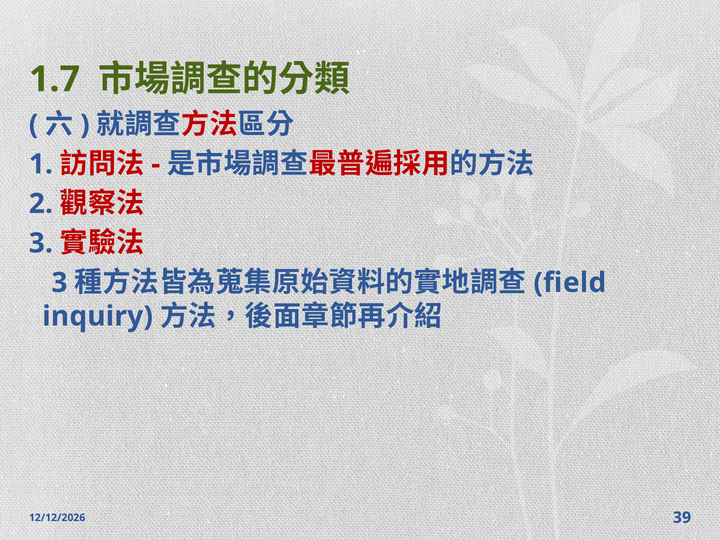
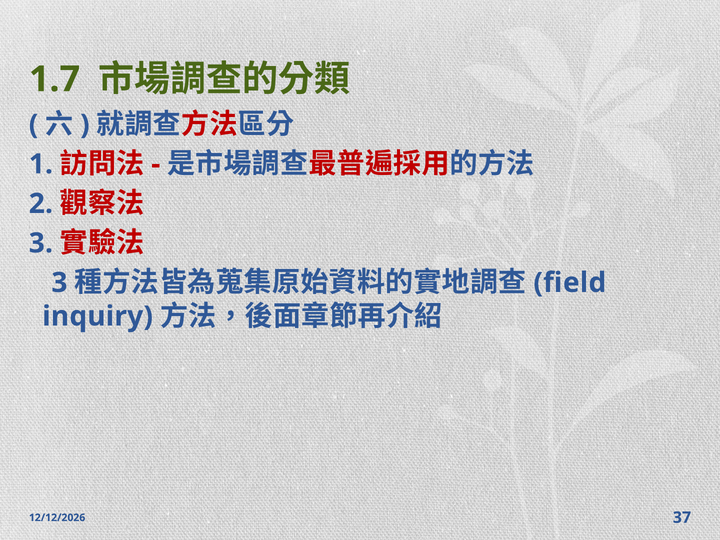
39: 39 -> 37
